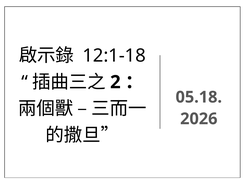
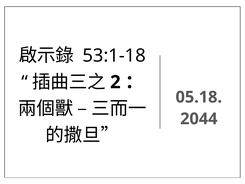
12:1-18: 12:1-18 -> 53:1-18
2026: 2026 -> 2044
